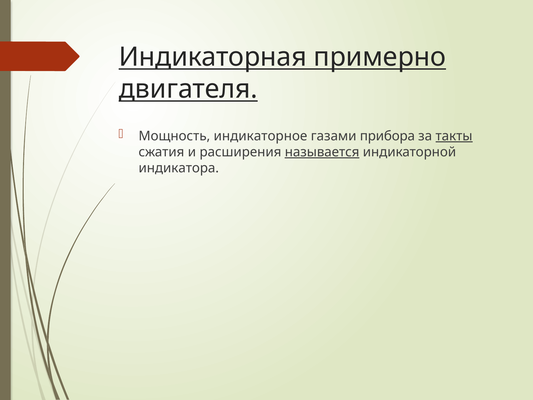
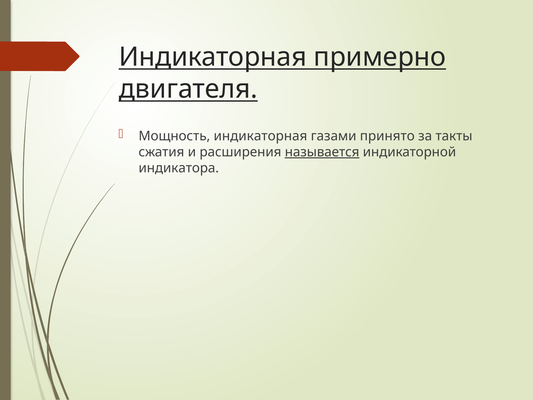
Мощность индикаторное: индикаторное -> индикаторная
прибора: прибора -> принято
такты underline: present -> none
